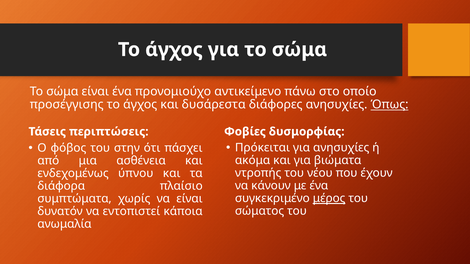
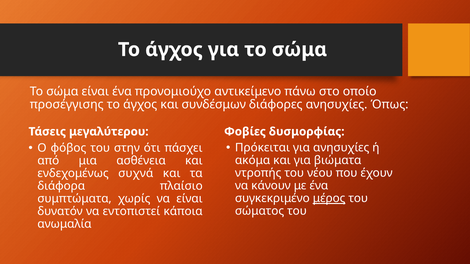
δυσάρεστα: δυσάρεστα -> συνδέσμων
Όπως underline: present -> none
περιπτώσεις: περιπτώσεις -> μεγαλύτερου
ύπνου: ύπνου -> συχνά
